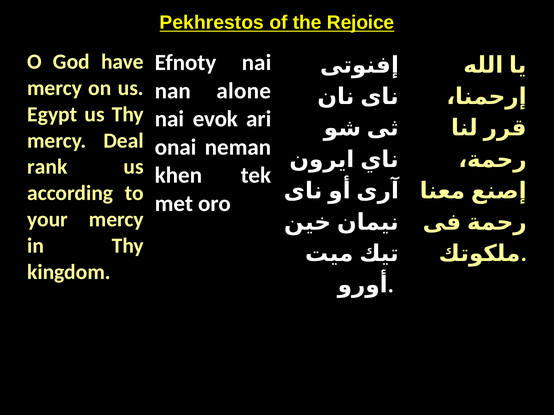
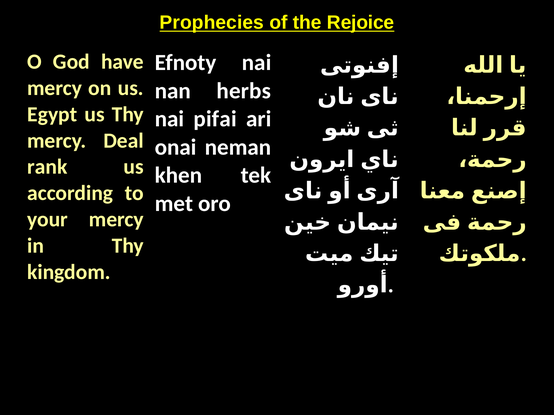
Pekhrestos: Pekhrestos -> Prophecies
alone: alone -> herbs
evok: evok -> pifai
